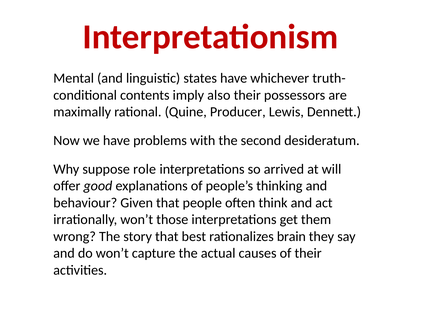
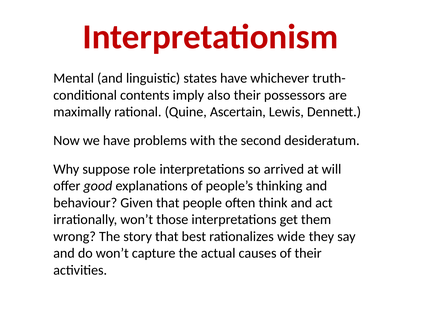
Producer: Producer -> Ascertain
brain: brain -> wide
